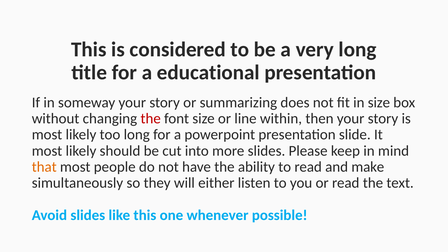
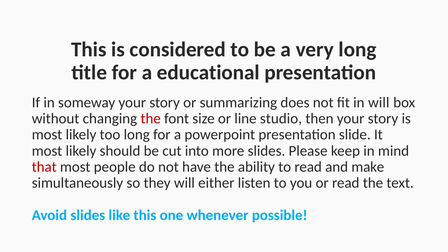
in size: size -> will
within: within -> studio
that colour: orange -> red
